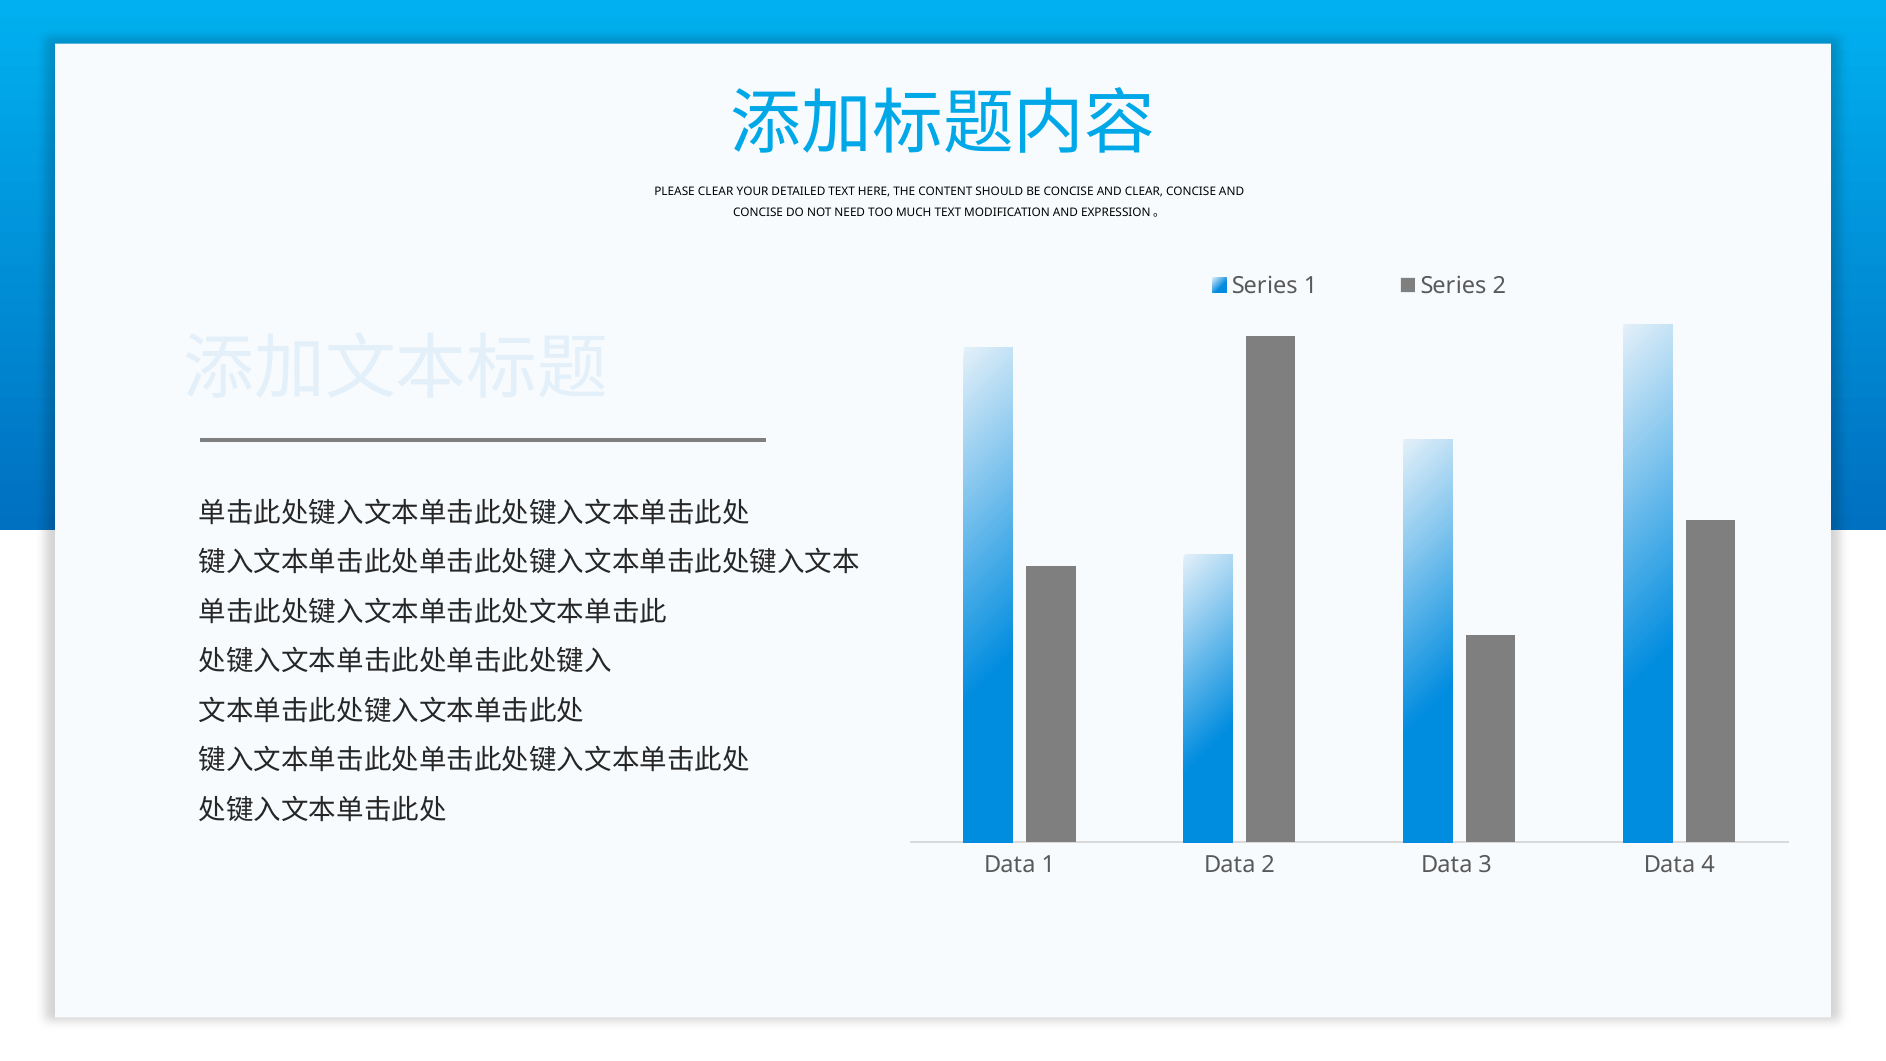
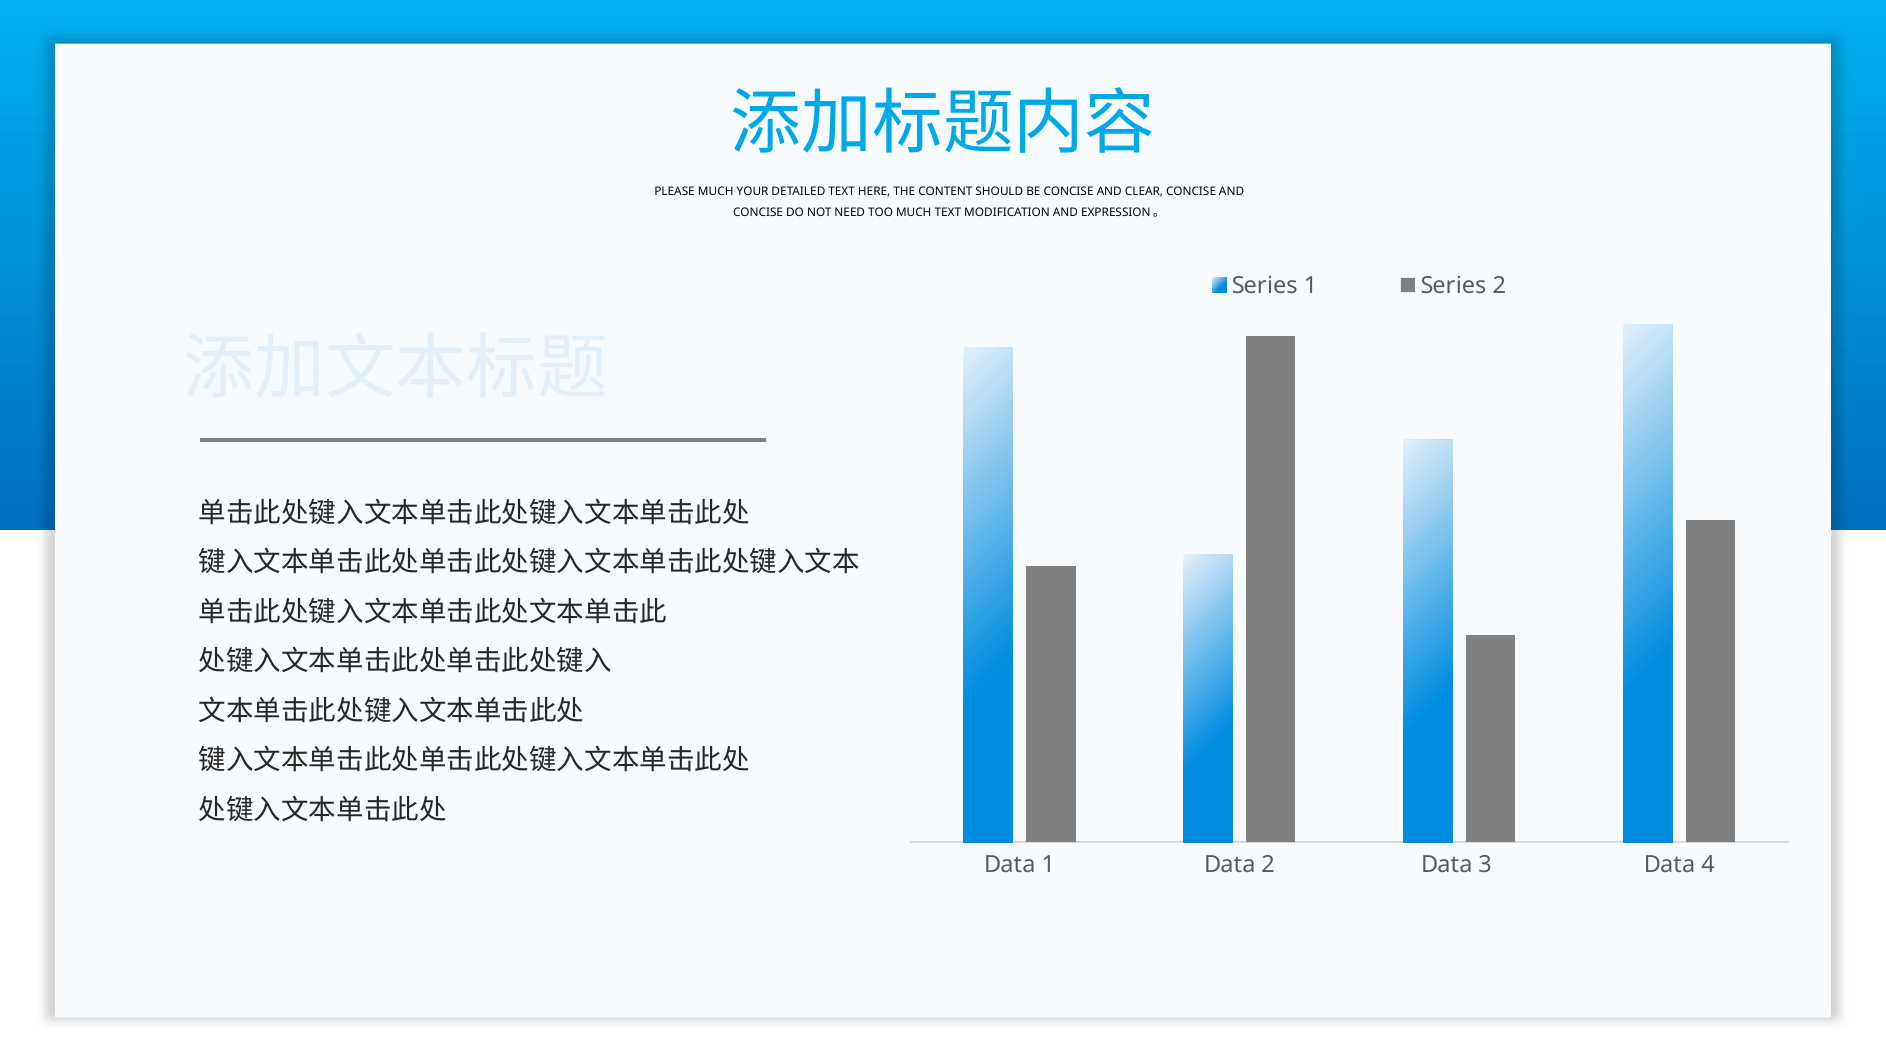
PLEASE CLEAR: CLEAR -> MUCH
